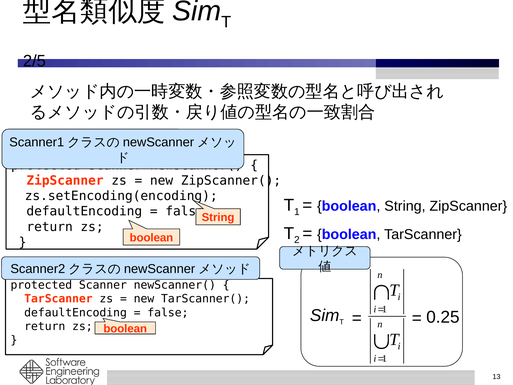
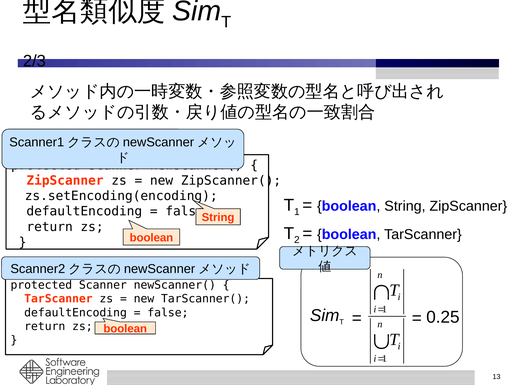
2/5: 2/5 -> 2/3
